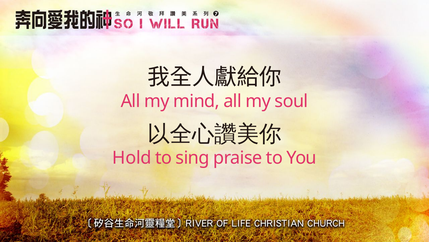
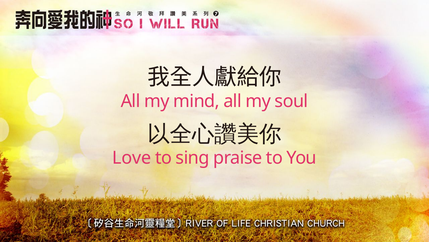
Hold: Hold -> Love
